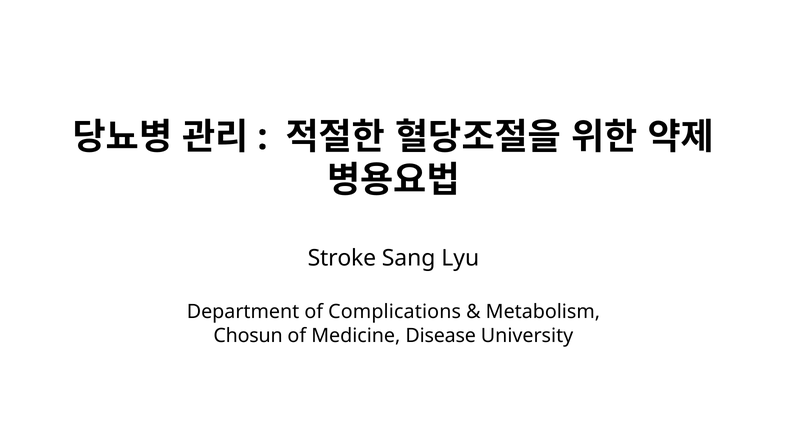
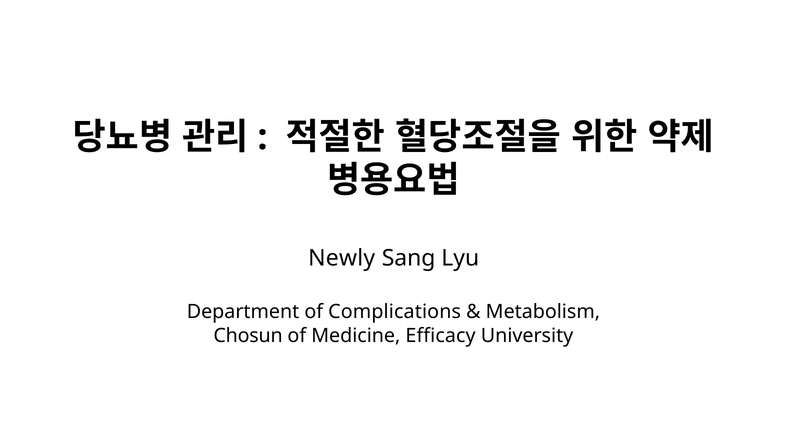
Stroke: Stroke -> Newly
Disease: Disease -> Efficacy
